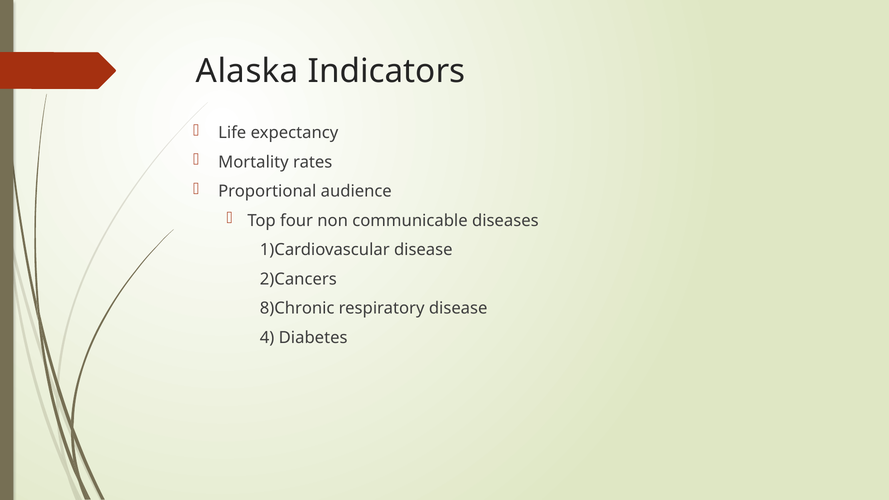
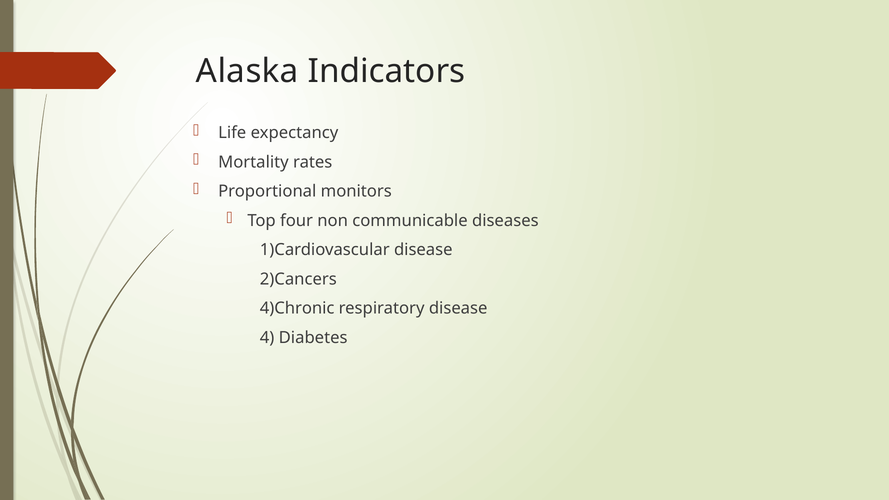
audience: audience -> monitors
8)Chronic: 8)Chronic -> 4)Chronic
